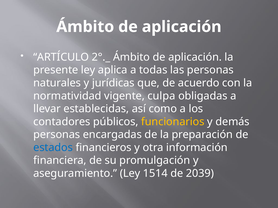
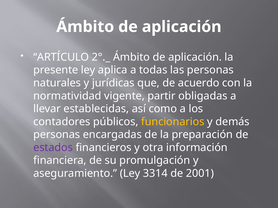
culpa: culpa -> partir
estados colour: blue -> purple
1514: 1514 -> 3314
2039: 2039 -> 2001
